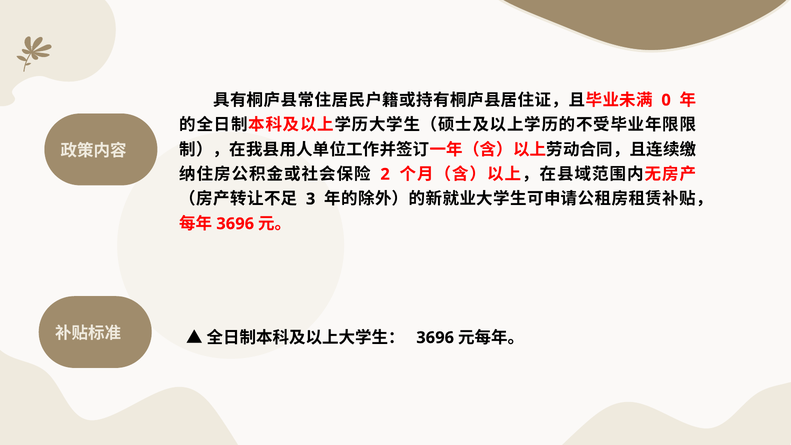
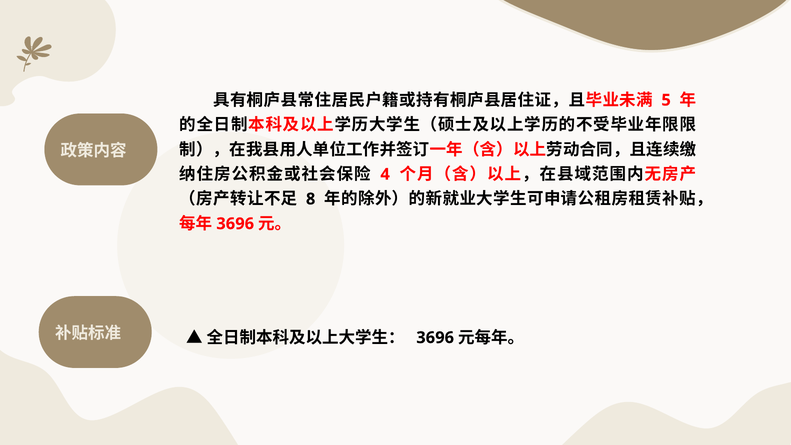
0: 0 -> 5
2: 2 -> 4
3: 3 -> 8
